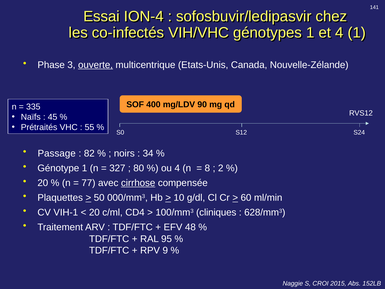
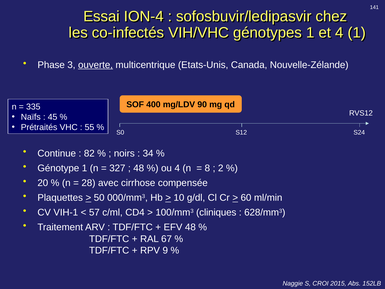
Passage: Passage -> Continue
80 at (139, 168): 80 -> 48
77: 77 -> 28
cirrhose underline: present -> none
20 at (94, 212): 20 -> 57
95: 95 -> 67
